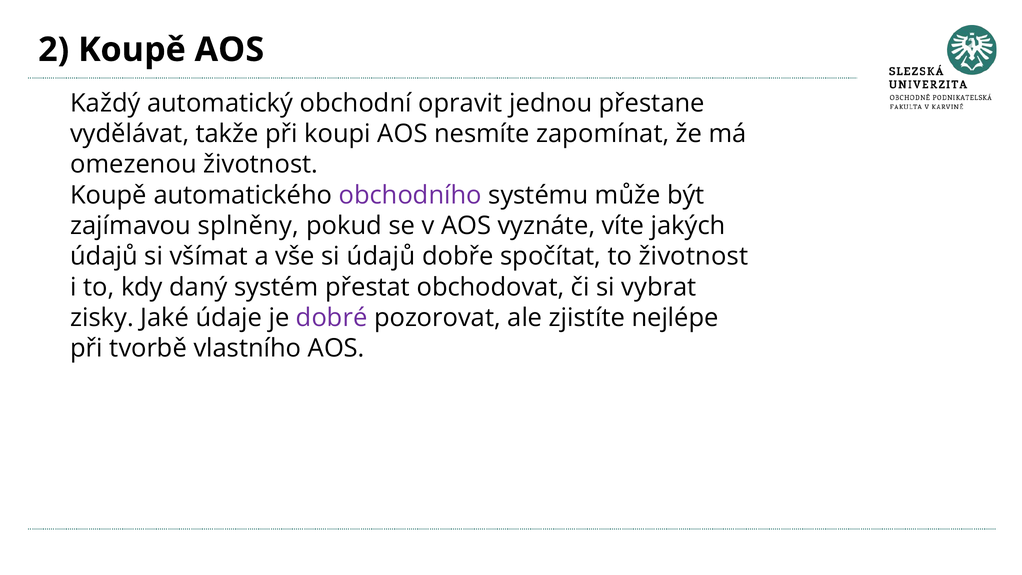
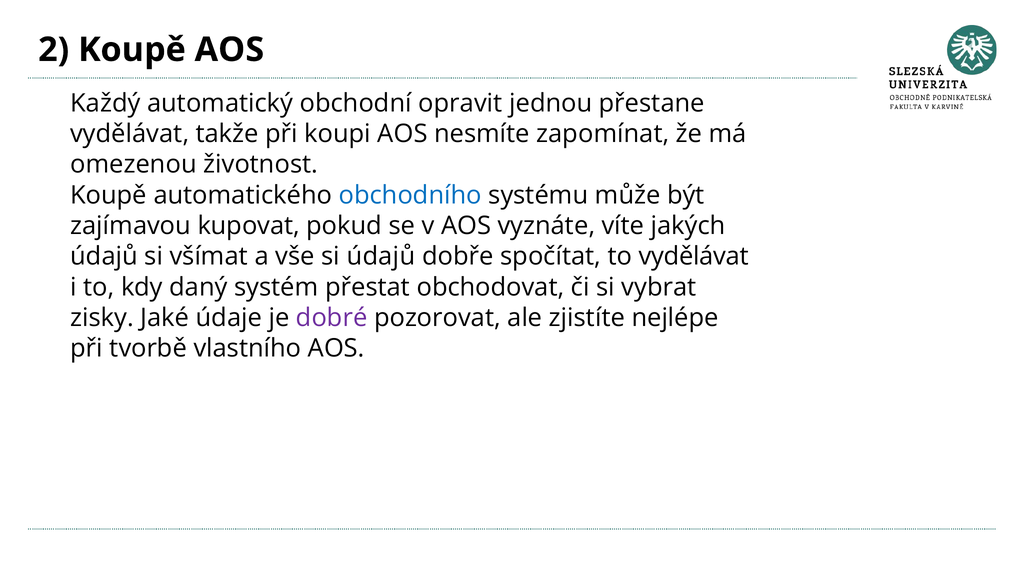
obchodního colour: purple -> blue
splněny: splněny -> kupovat
to životnost: životnost -> vydělávat
